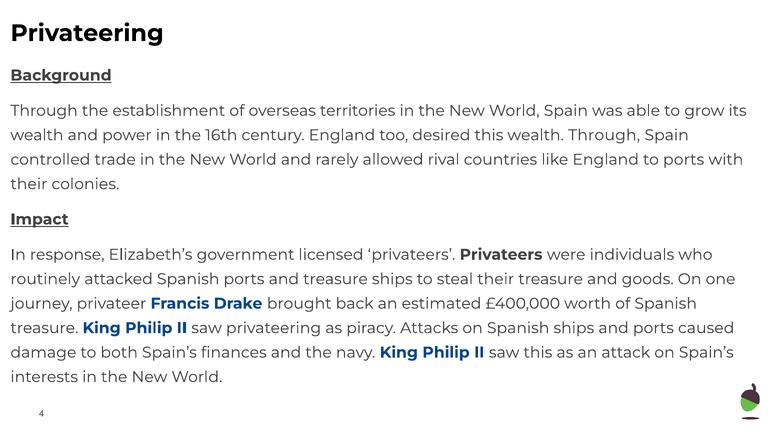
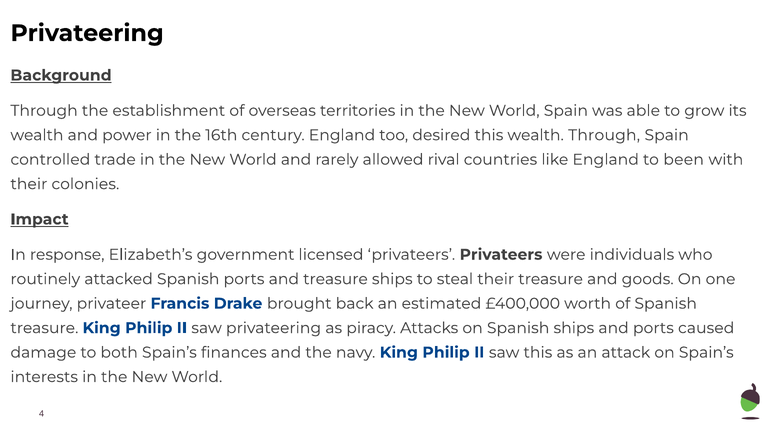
to ports: ports -> been
